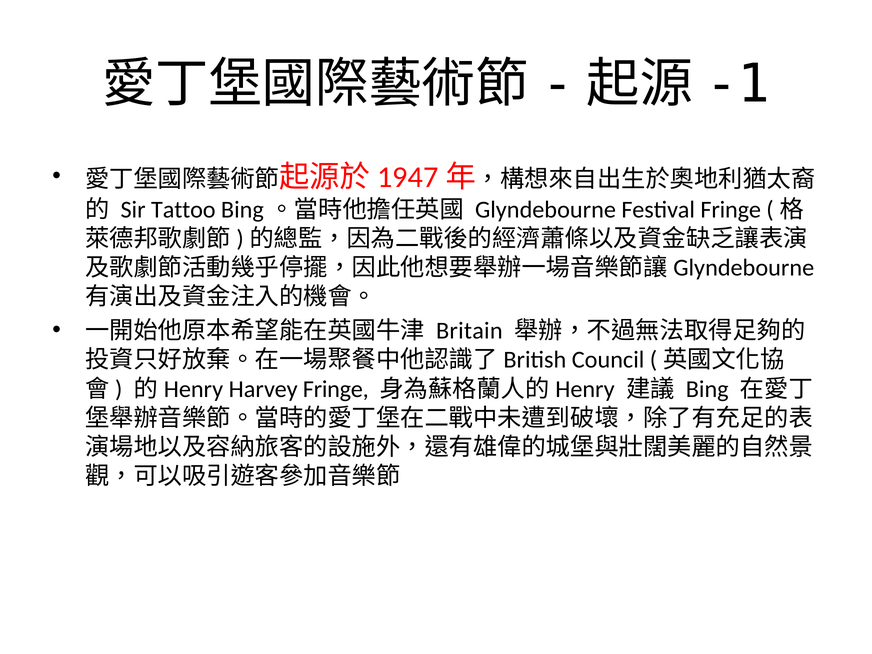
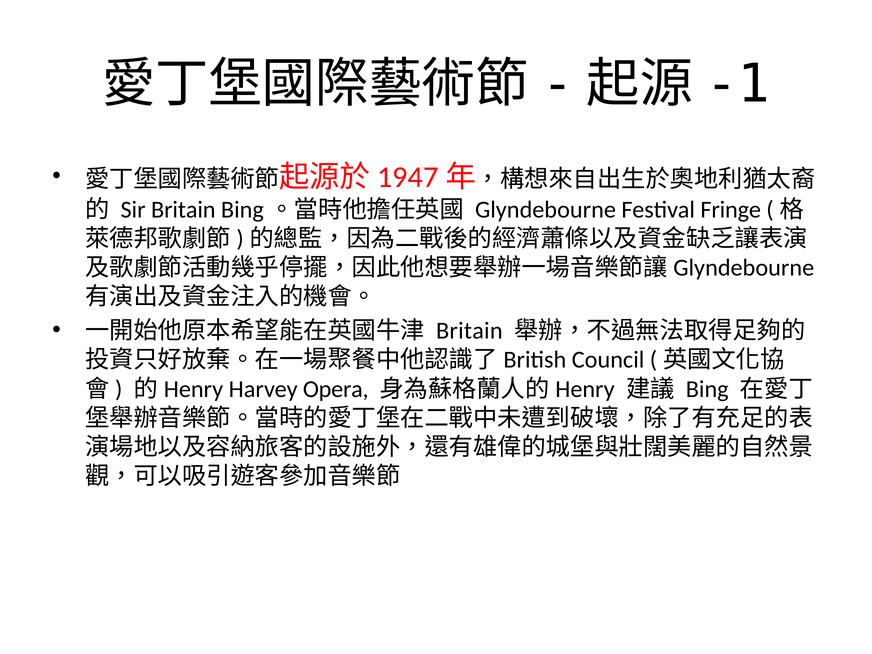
Sir Tattoo: Tattoo -> Britain
Harvey Fringe: Fringe -> Opera
